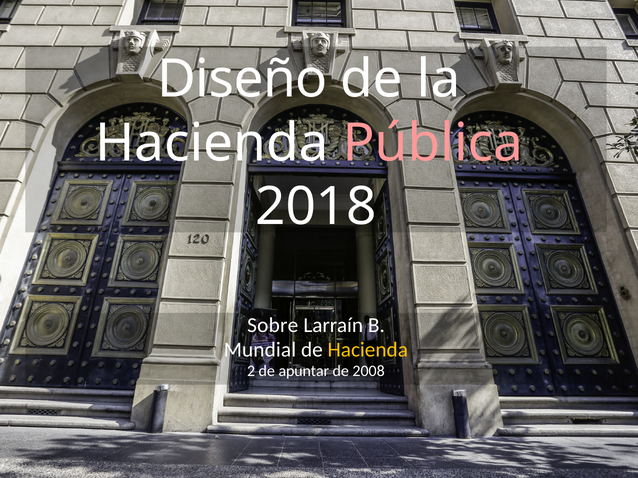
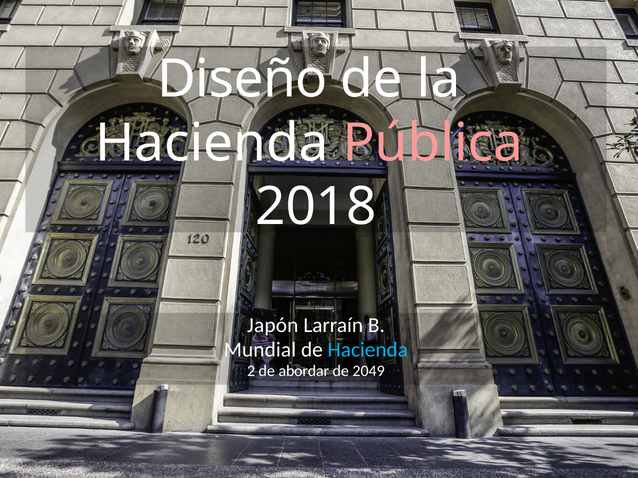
Sobre: Sobre -> Japón
Hacienda at (368, 350) colour: yellow -> light blue
apuntar: apuntar -> abordar
2008: 2008 -> 2049
